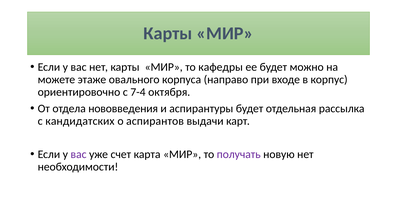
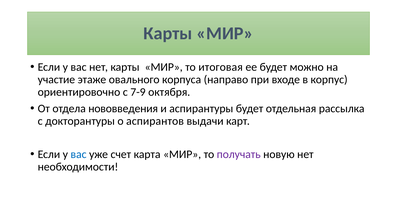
кафедры: кафедры -> итоговая
можете: можете -> участие
7-4: 7-4 -> 7-9
кандидатских: кандидатских -> докторантуры
вас at (79, 155) colour: purple -> blue
